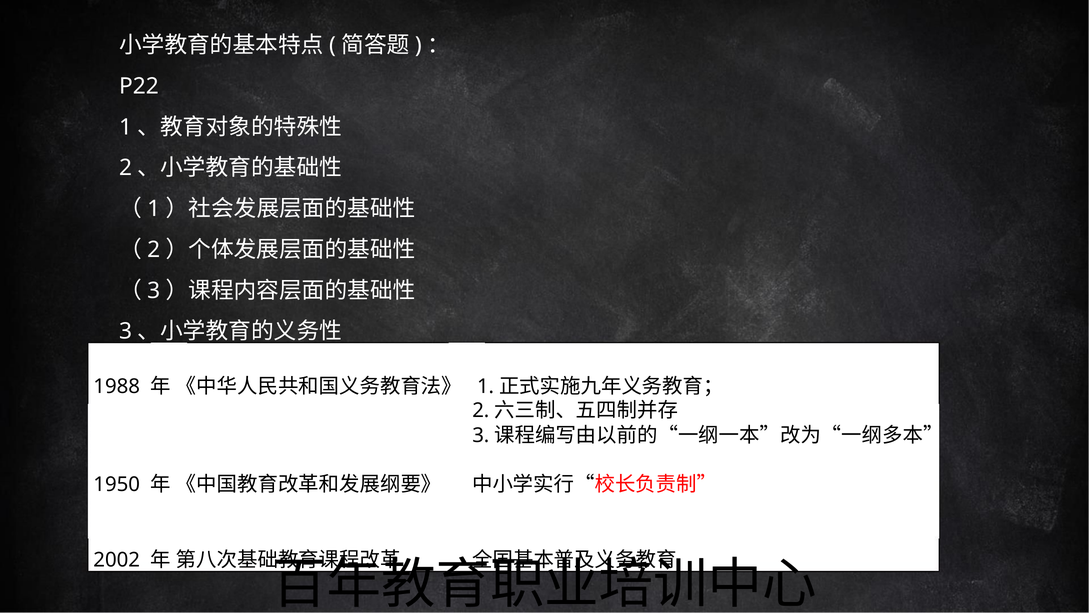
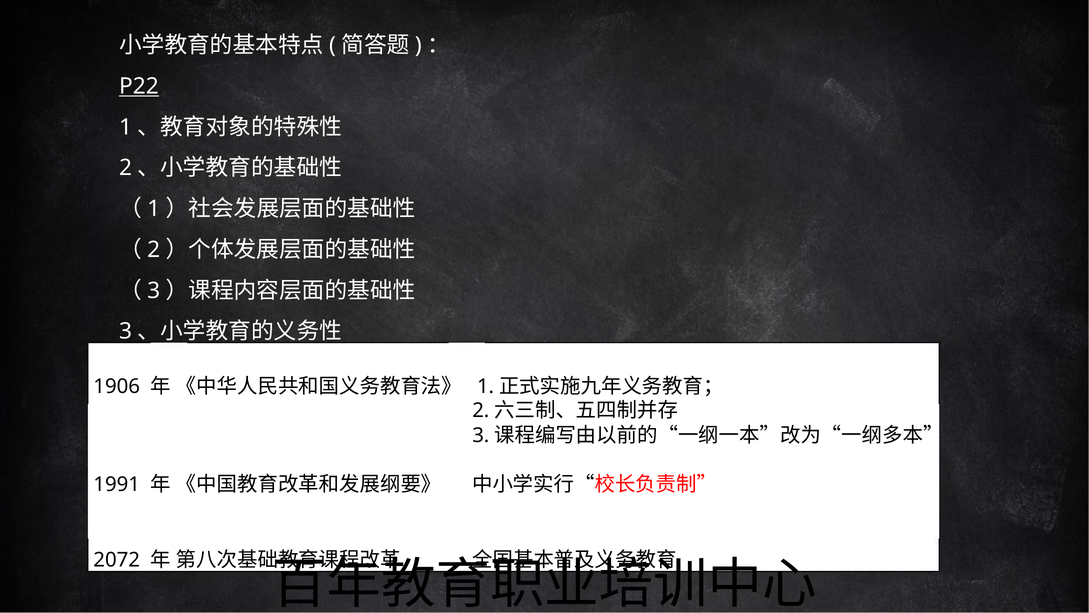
P22 underline: none -> present
1988: 1988 -> 1906
1950: 1950 -> 1991
2002: 2002 -> 2072
